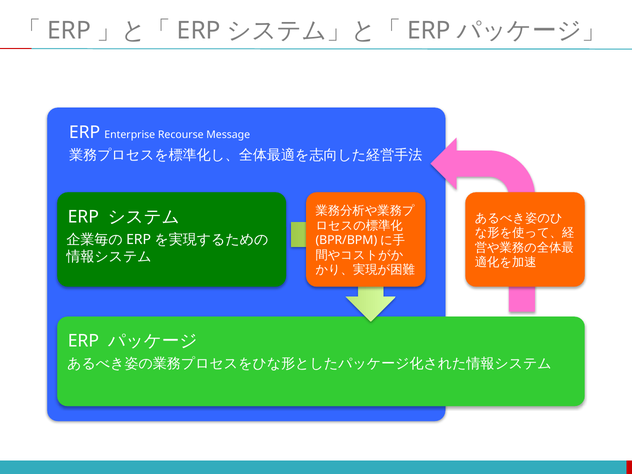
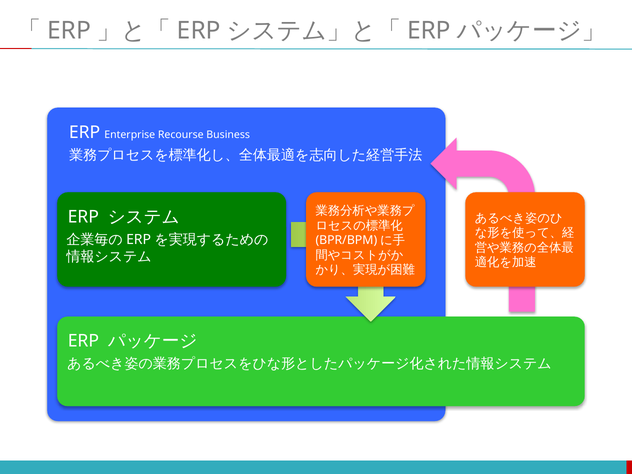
Message: Message -> Business
